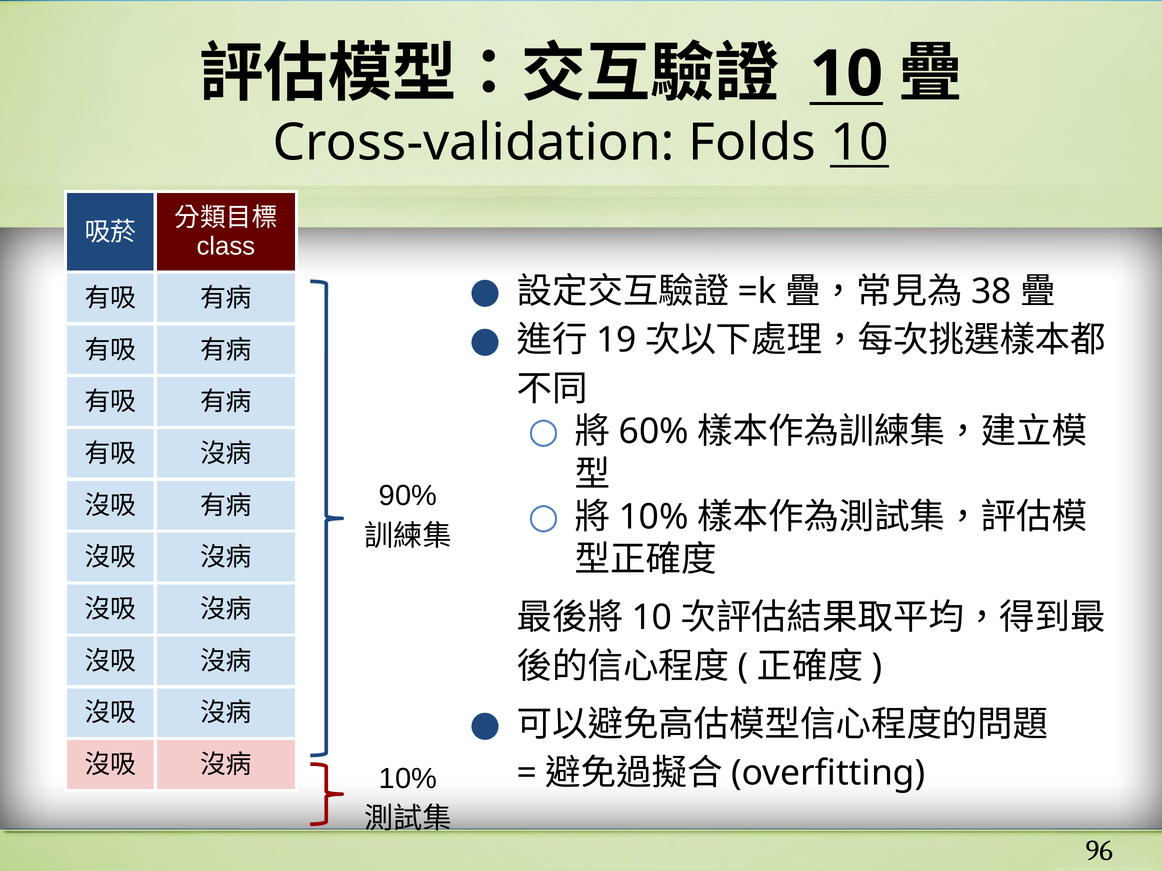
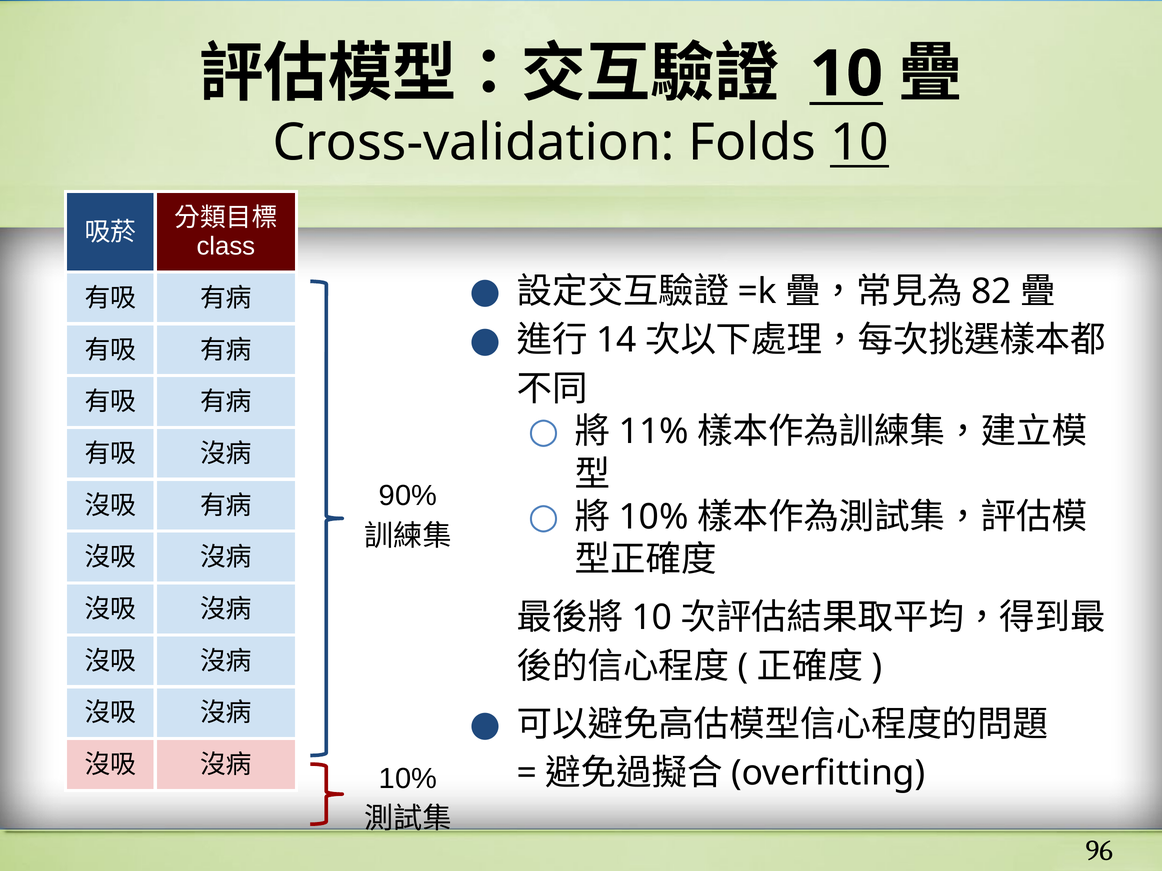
38: 38 -> 82
19: 19 -> 14
60%: 60% -> 11%
